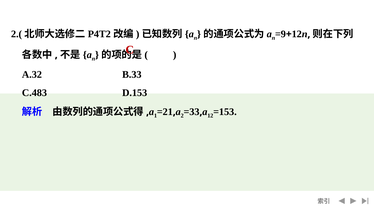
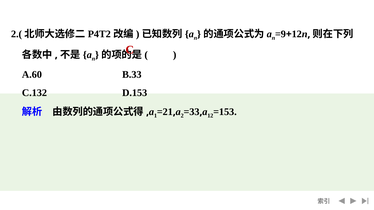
A.32: A.32 -> A.60
C.483: C.483 -> C.132
